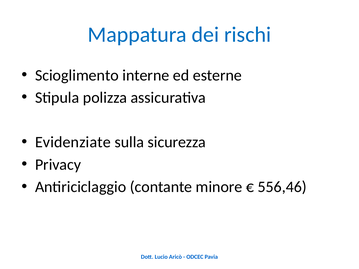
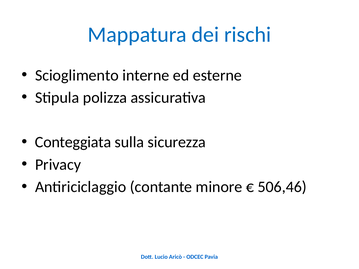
Evidenziate: Evidenziate -> Conteggiata
556,46: 556,46 -> 506,46
